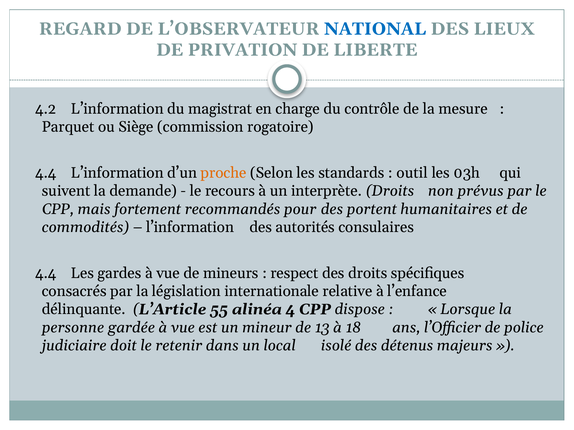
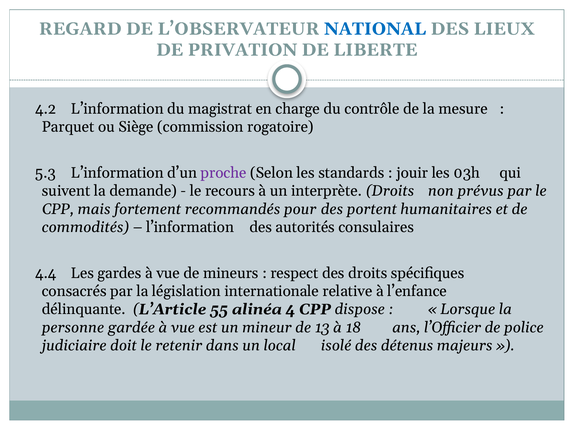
4.4 at (46, 173): 4.4 -> 5.3
proche colour: orange -> purple
outil: outil -> jouir
